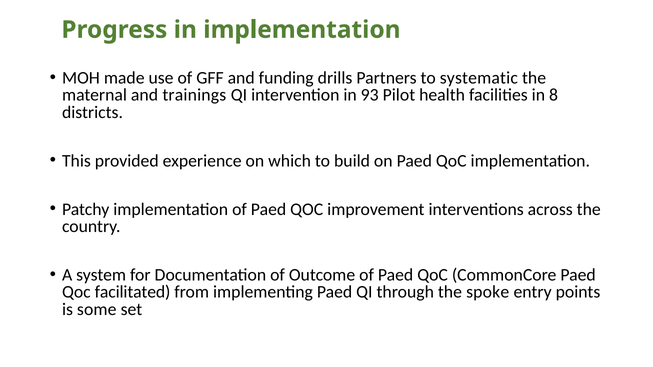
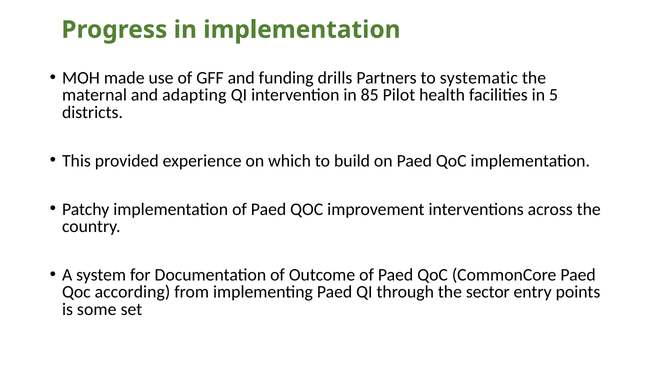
trainings: trainings -> adapting
93: 93 -> 85
8: 8 -> 5
facilitated: facilitated -> according
spoke: spoke -> sector
